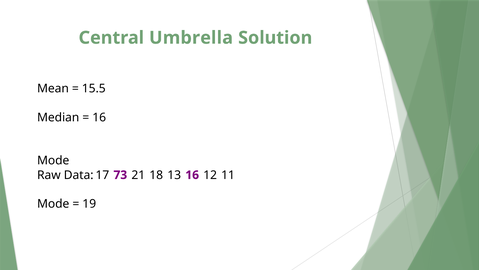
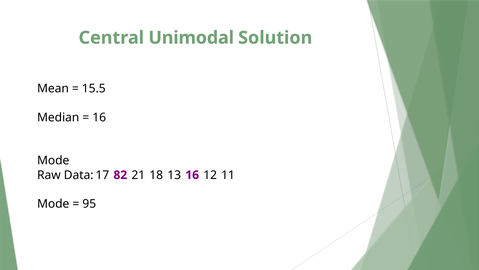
Umbrella: Umbrella -> Unimodal
73: 73 -> 82
19: 19 -> 95
